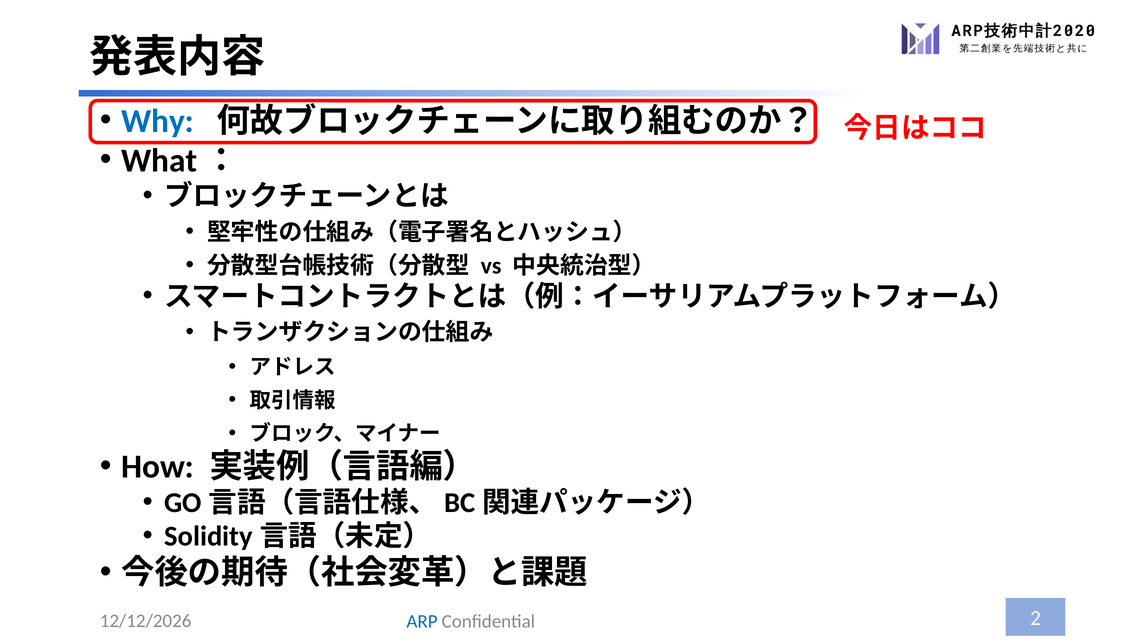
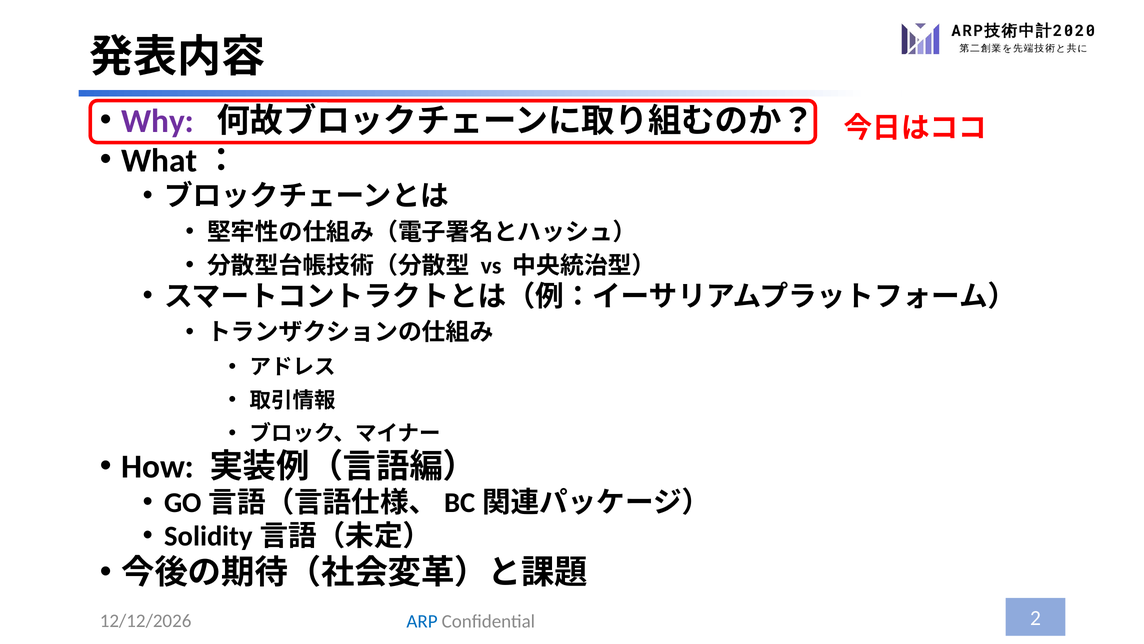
Why colour: blue -> purple
